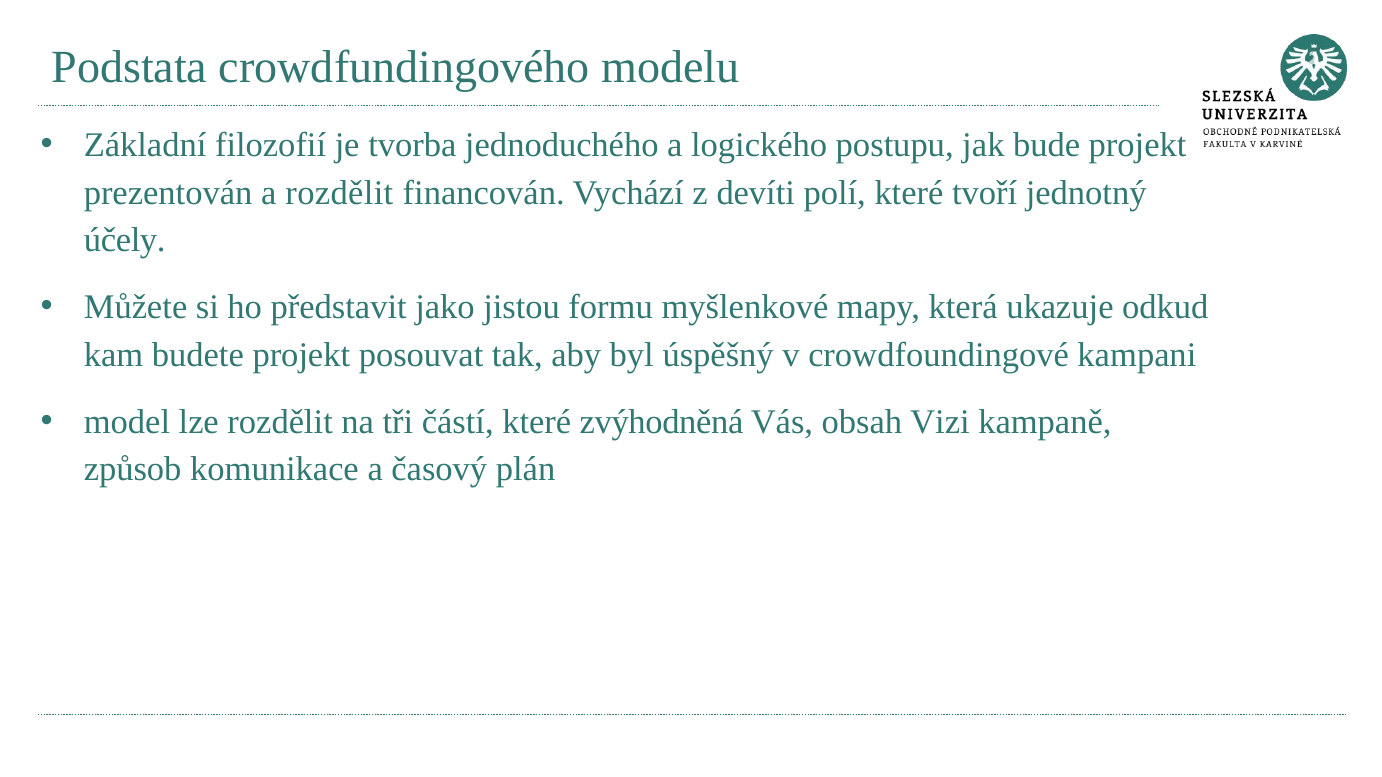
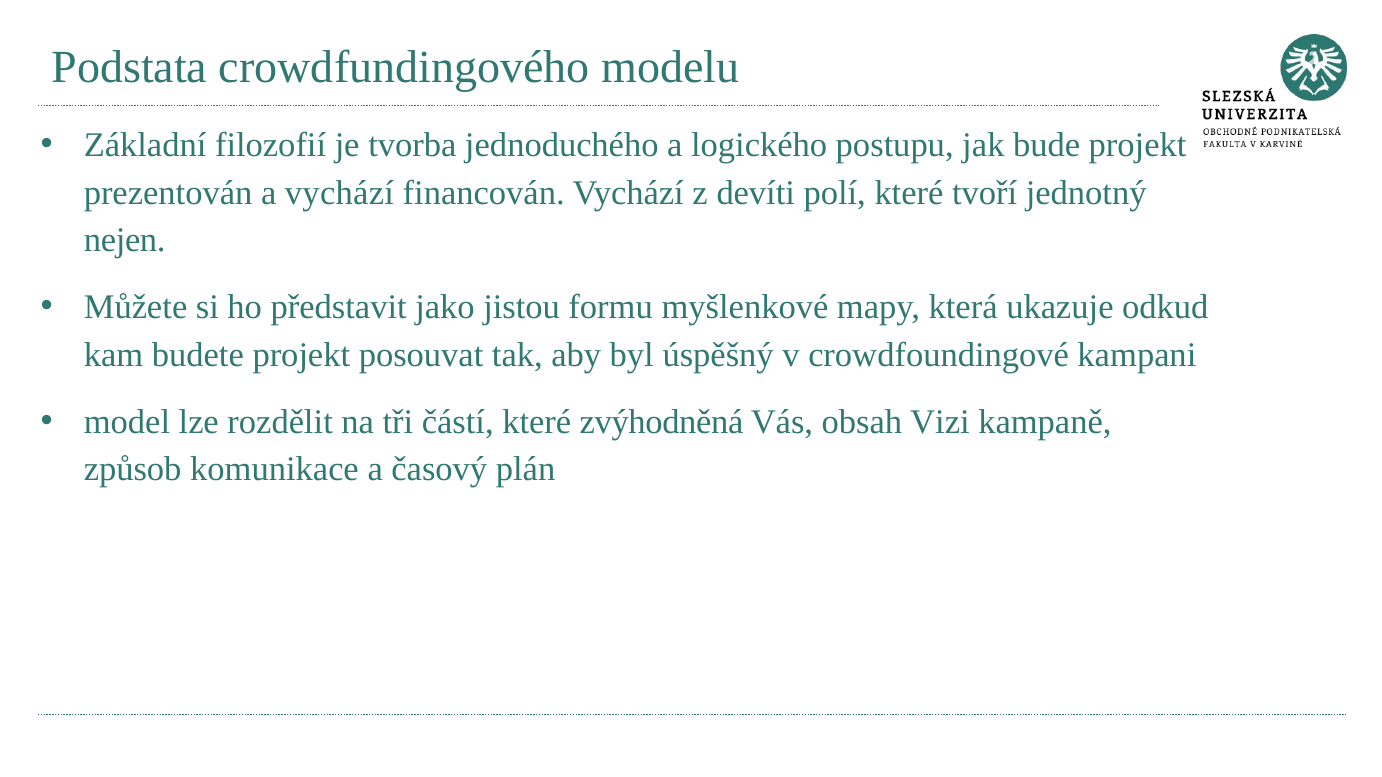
a rozdělit: rozdělit -> vychází
účely: účely -> nejen
